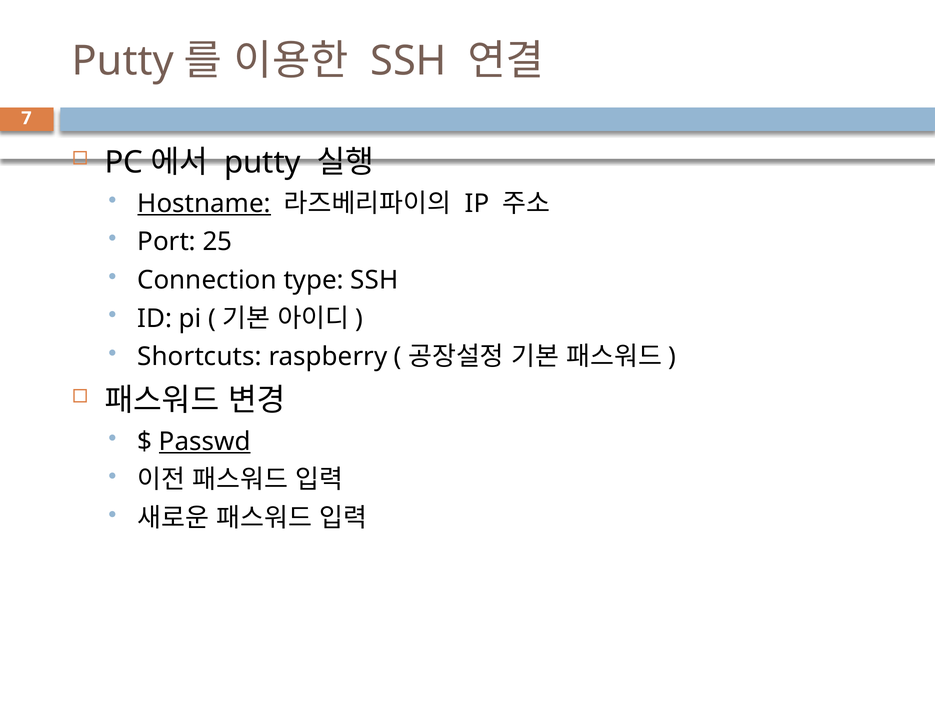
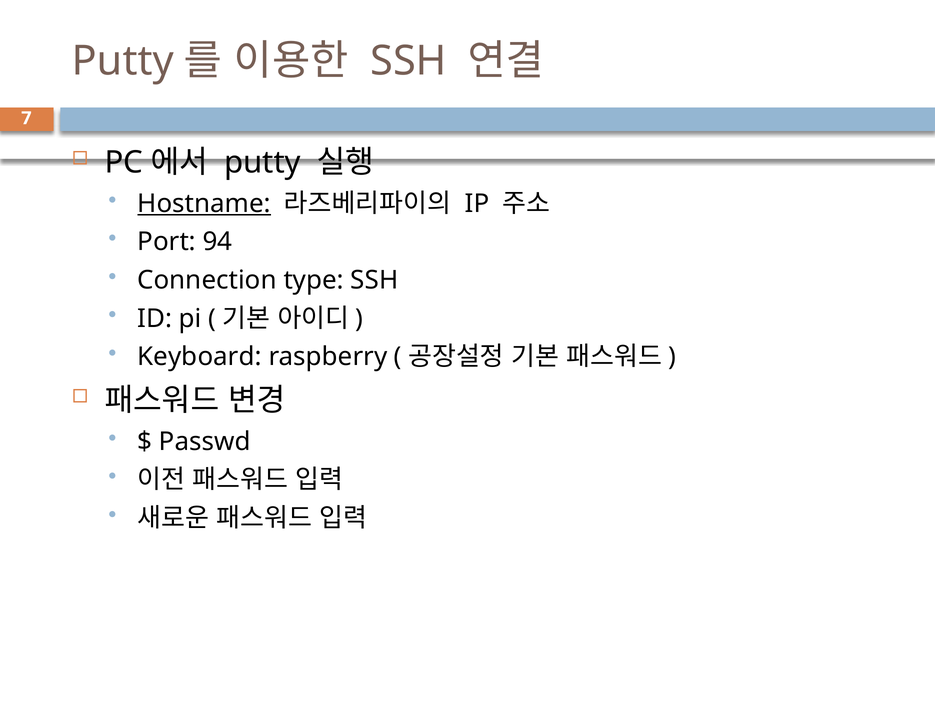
25: 25 -> 94
Shortcuts: Shortcuts -> Keyboard
Passwd underline: present -> none
